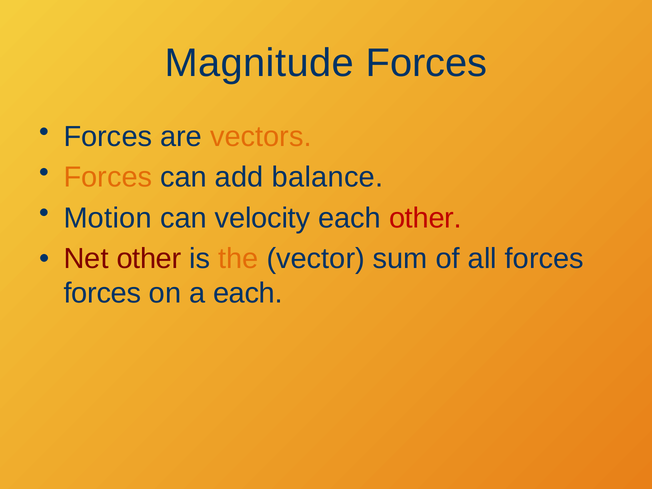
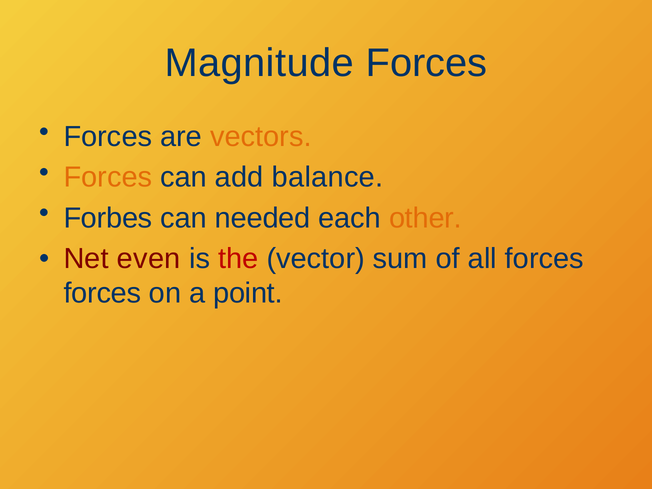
Motion: Motion -> Forbes
velocity: velocity -> needed
other at (425, 218) colour: red -> orange
Net other: other -> even
the colour: orange -> red
a each: each -> point
